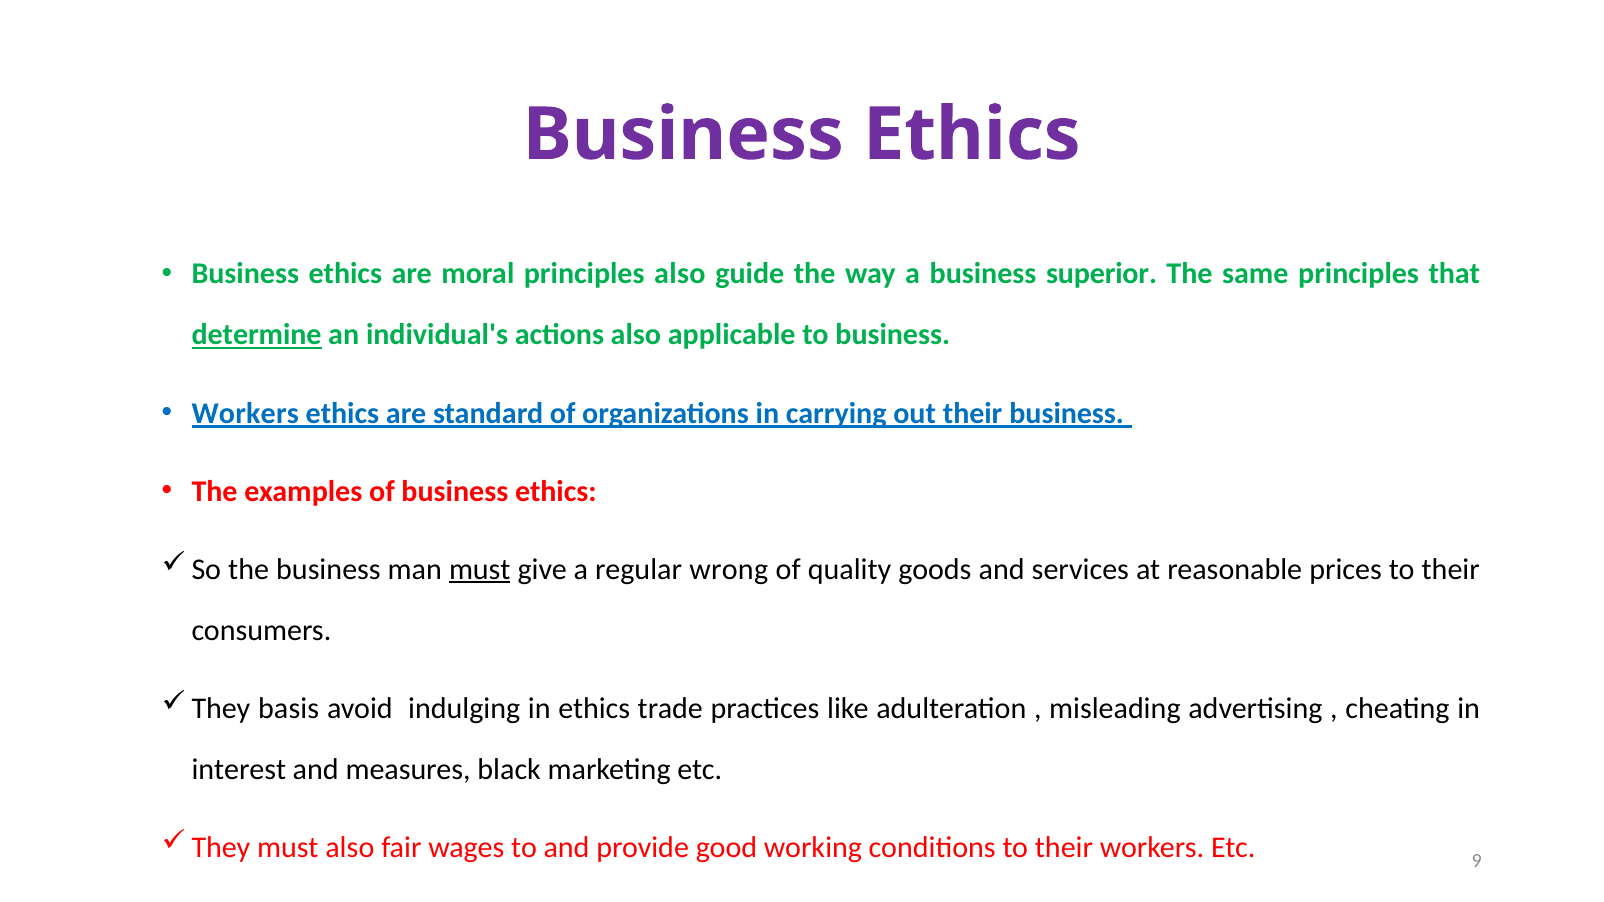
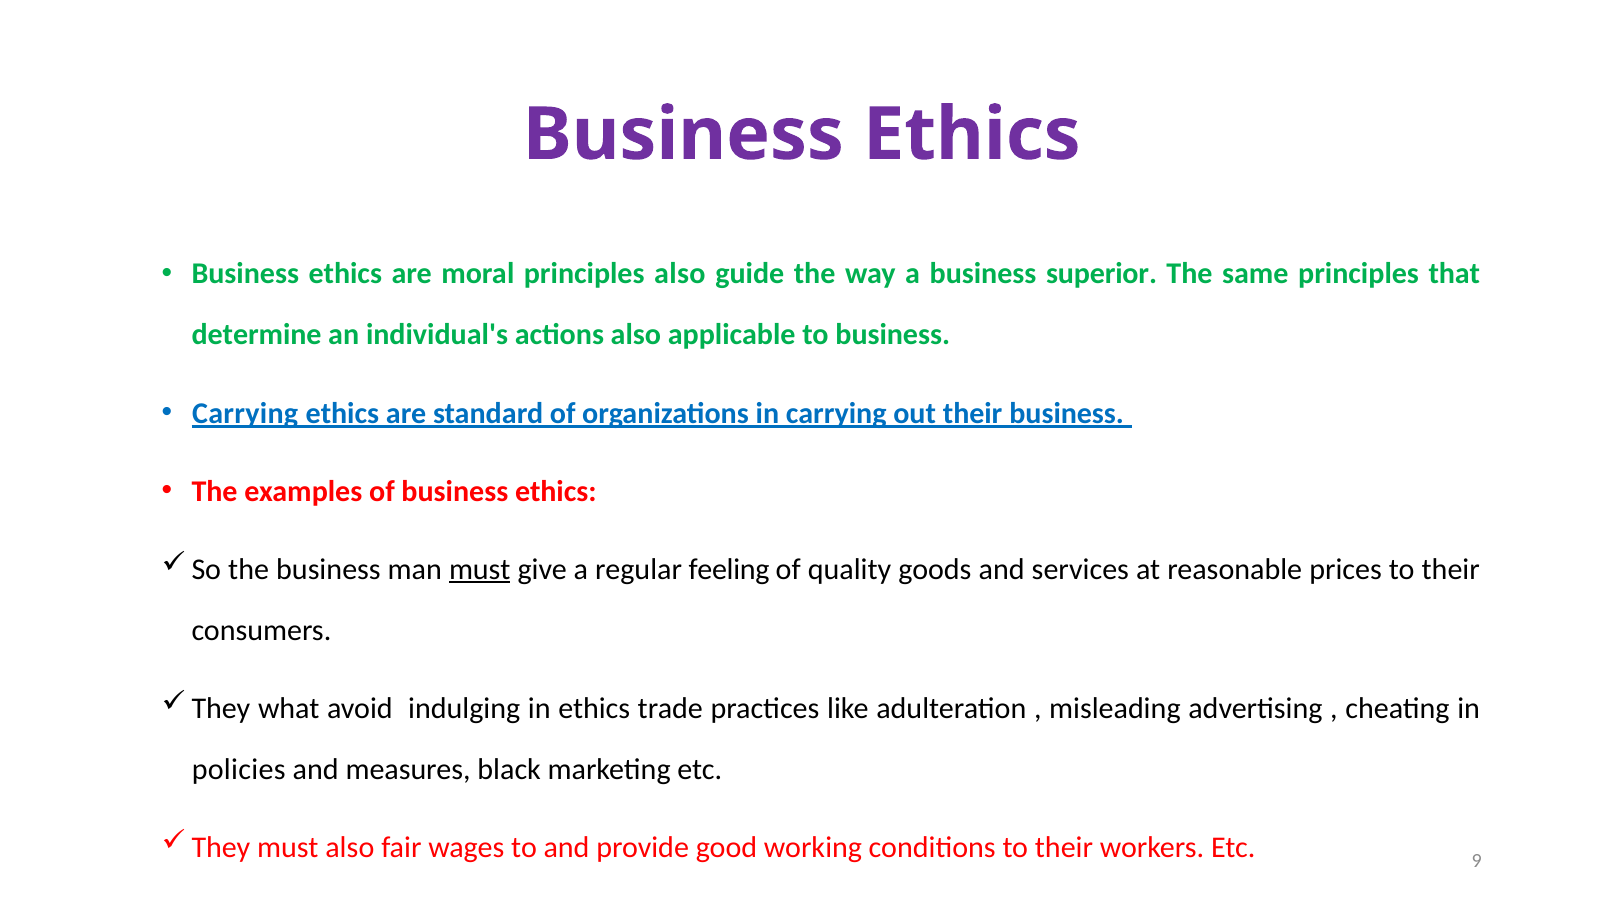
determine underline: present -> none
Workers at (245, 413): Workers -> Carrying
wrong: wrong -> feeling
basis: basis -> what
interest: interest -> policies
